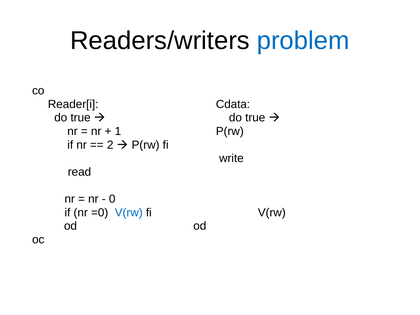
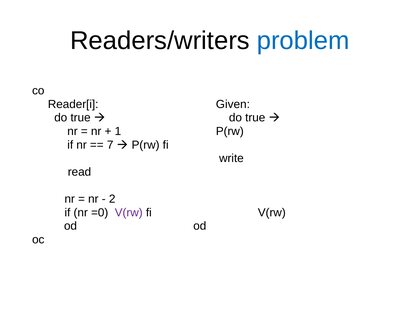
Cdata: Cdata -> Given
2: 2 -> 7
0: 0 -> 2
V(rw at (129, 213) colour: blue -> purple
